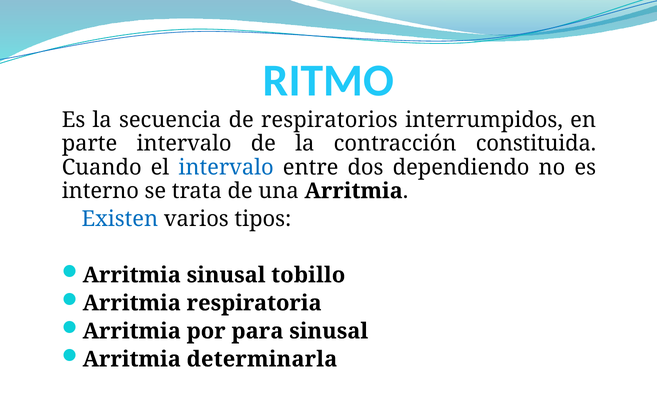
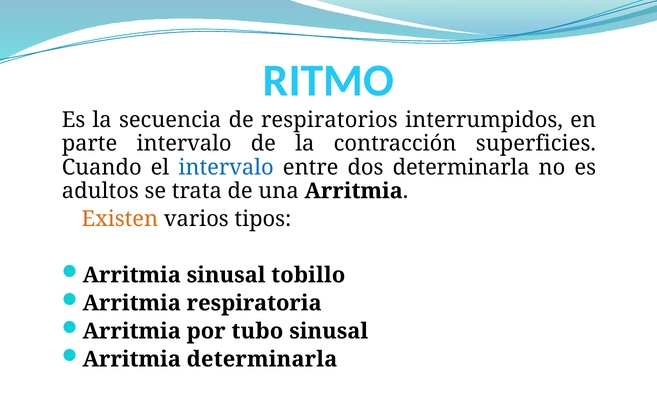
constituida: constituida -> superficies
dos dependiendo: dependiendo -> determinarla
interno: interno -> adultos
Existen colour: blue -> orange
para: para -> tubo
